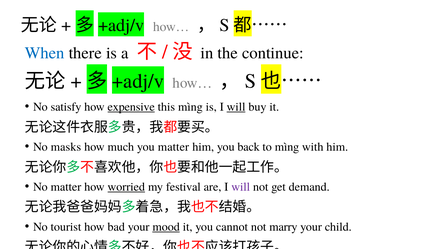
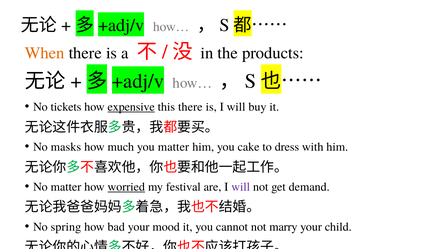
When colour: blue -> orange
continue: continue -> products
satisfy: satisfy -> tickets
this mìng: mìng -> there
will at (236, 107) underline: present -> none
back: back -> cake
to mìng: mìng -> dress
tourist: tourist -> spring
mood underline: present -> none
